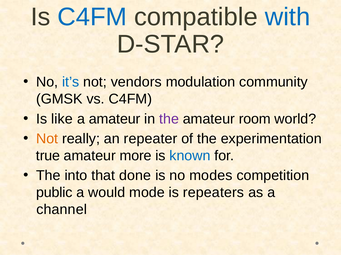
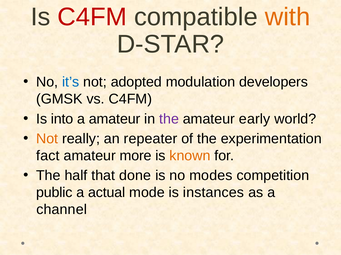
C4FM at (92, 17) colour: blue -> red
with colour: blue -> orange
vendors: vendors -> adopted
community: community -> developers
like: like -> into
room: room -> early
true: true -> fact
known colour: blue -> orange
into: into -> half
would: would -> actual
repeaters: repeaters -> instances
